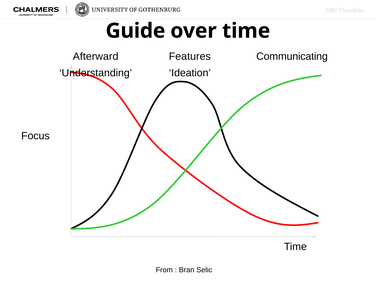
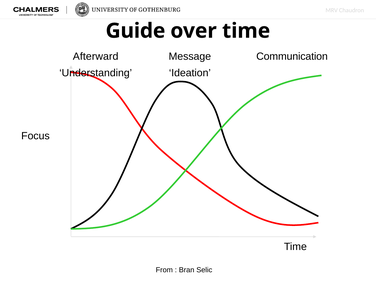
Features: Features -> Message
Communicating: Communicating -> Communication
